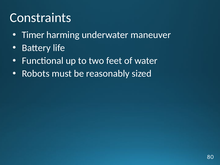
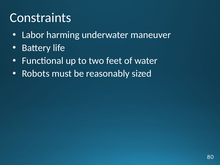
Timer: Timer -> Labor
